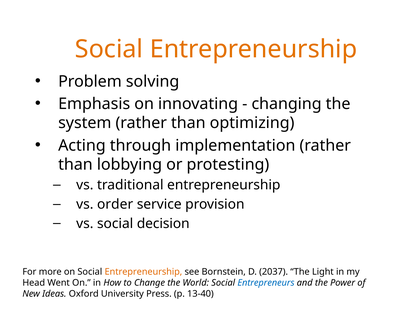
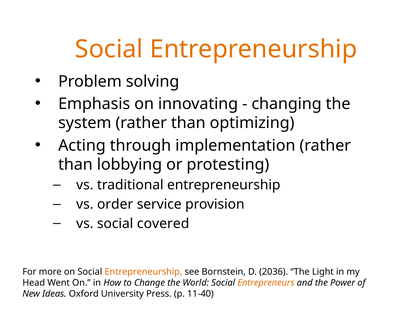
decision: decision -> covered
2037: 2037 -> 2036
Entrepreneurs colour: blue -> orange
13-40: 13-40 -> 11-40
